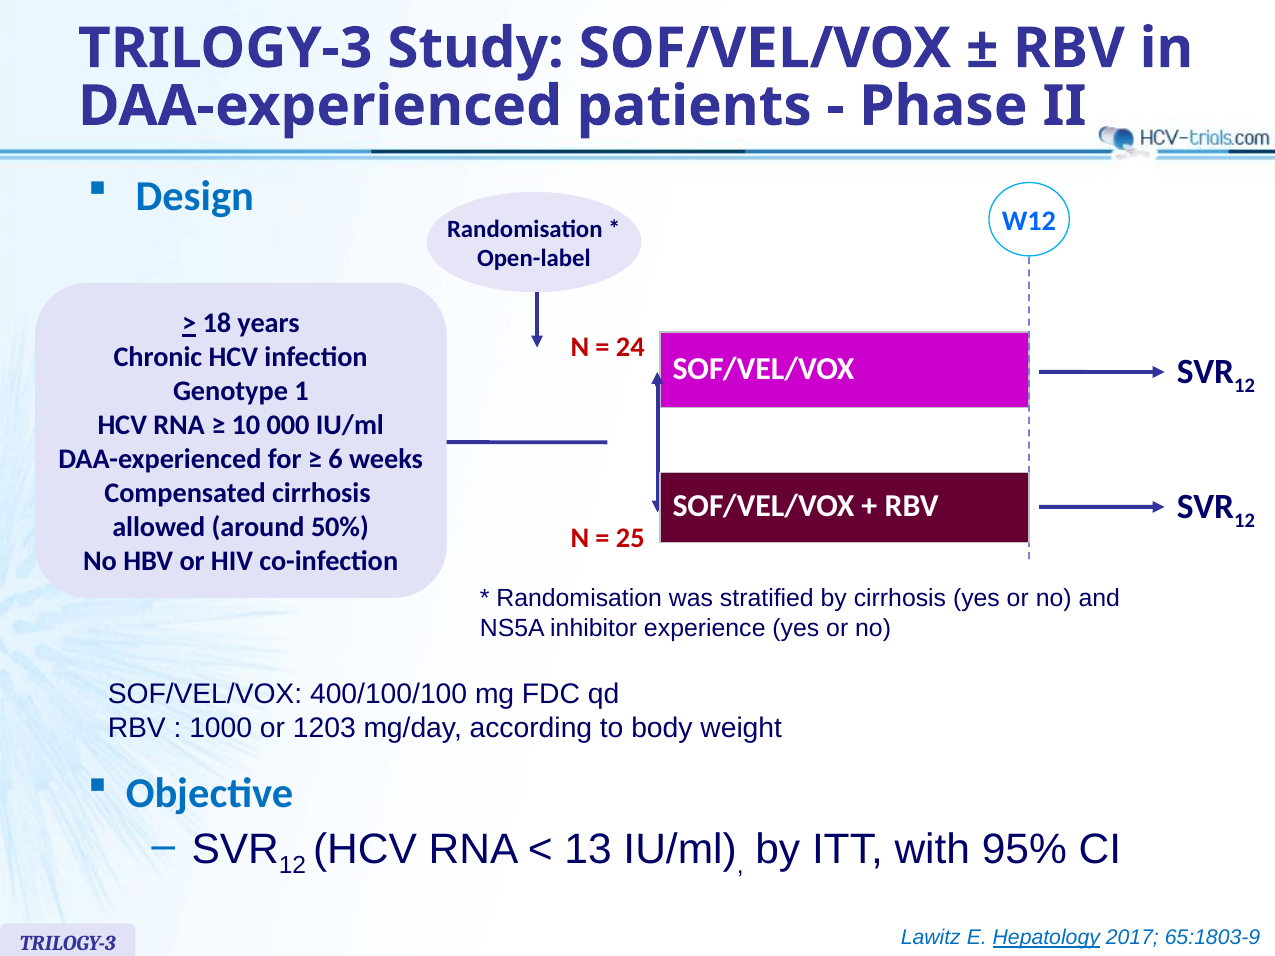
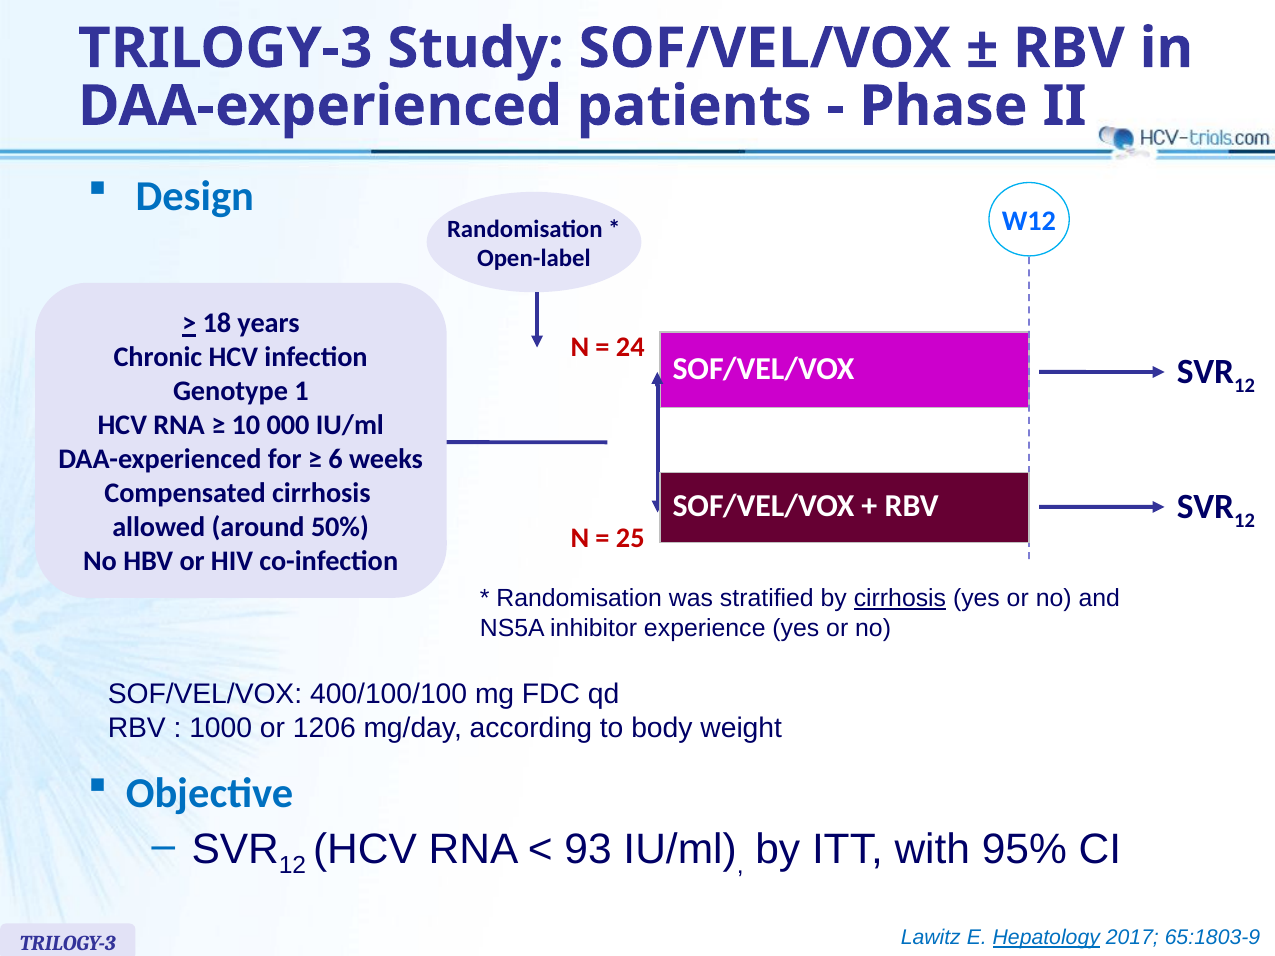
cirrhosis at (900, 599) underline: none -> present
1203: 1203 -> 1206
13: 13 -> 93
